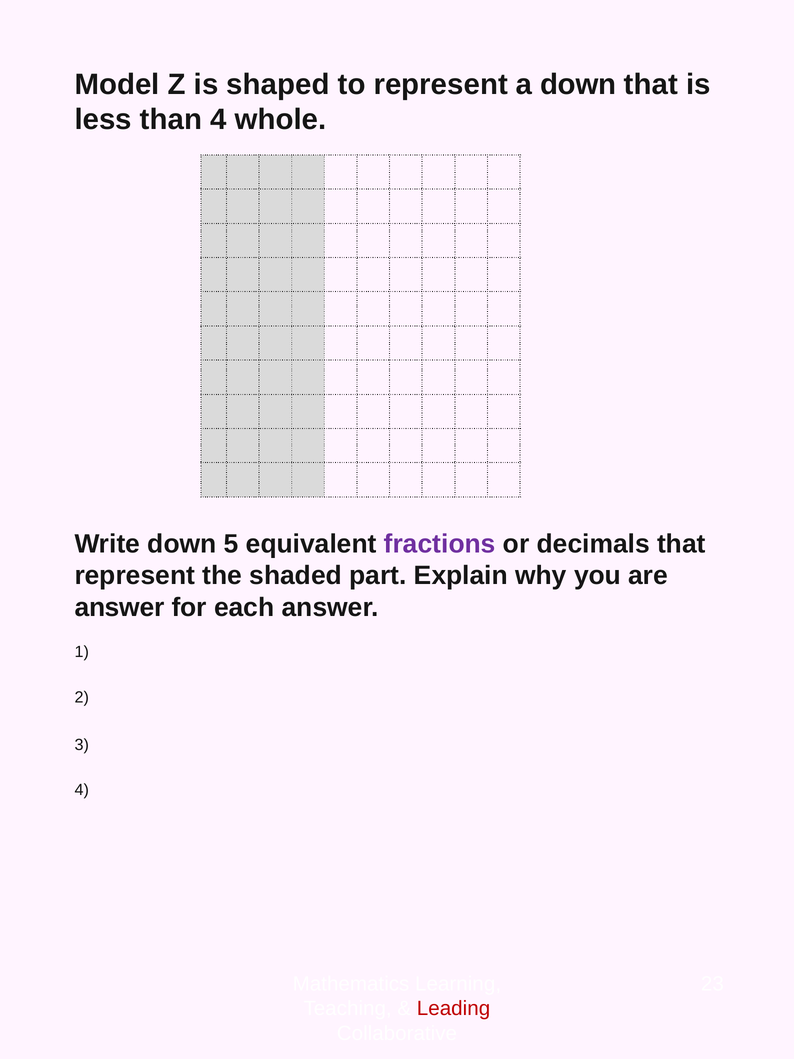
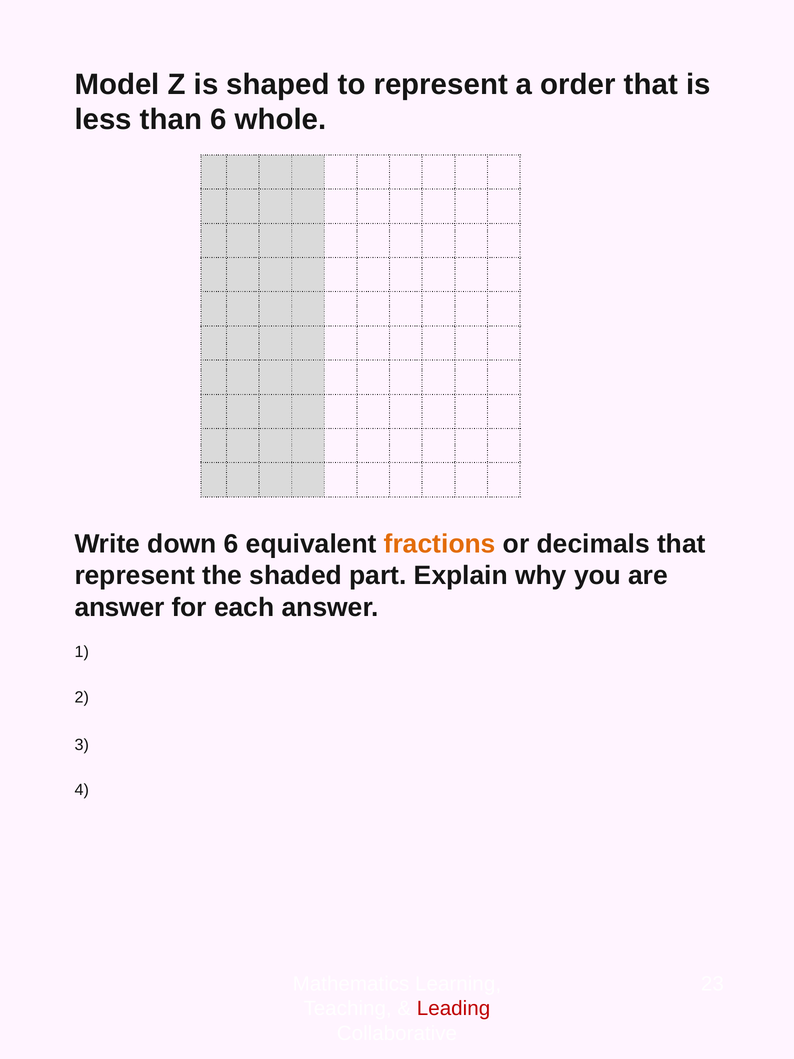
a down: down -> order
than 4: 4 -> 6
down 5: 5 -> 6
fractions colour: purple -> orange
